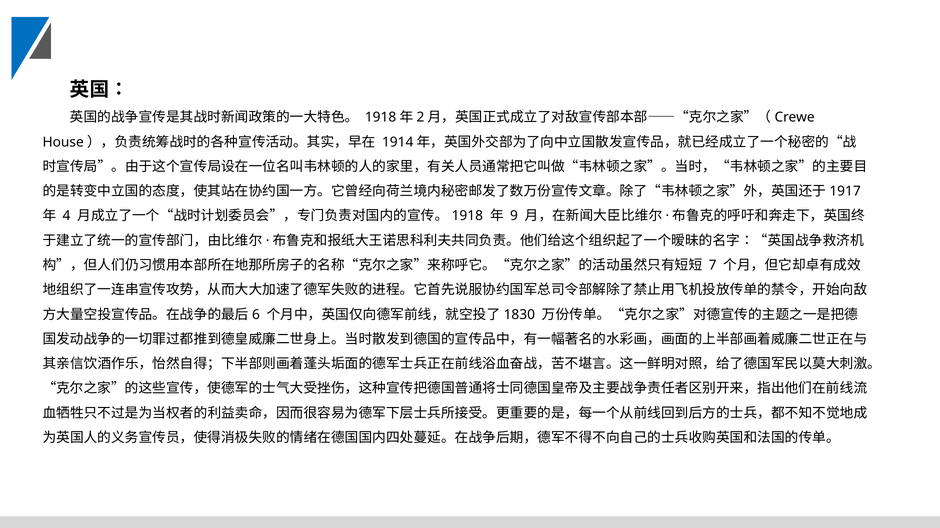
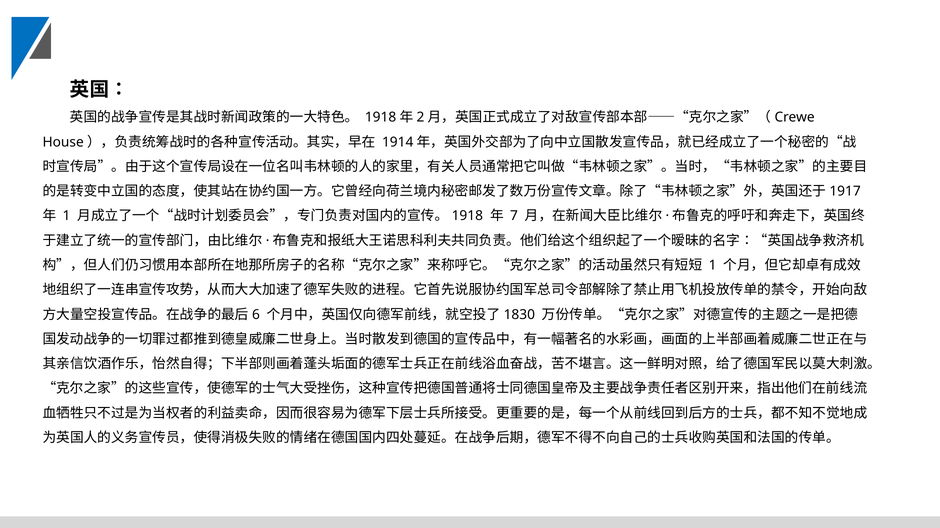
4 at (67, 216): 4 -> 1
9: 9 -> 7
7 at (713, 266): 7 -> 1
